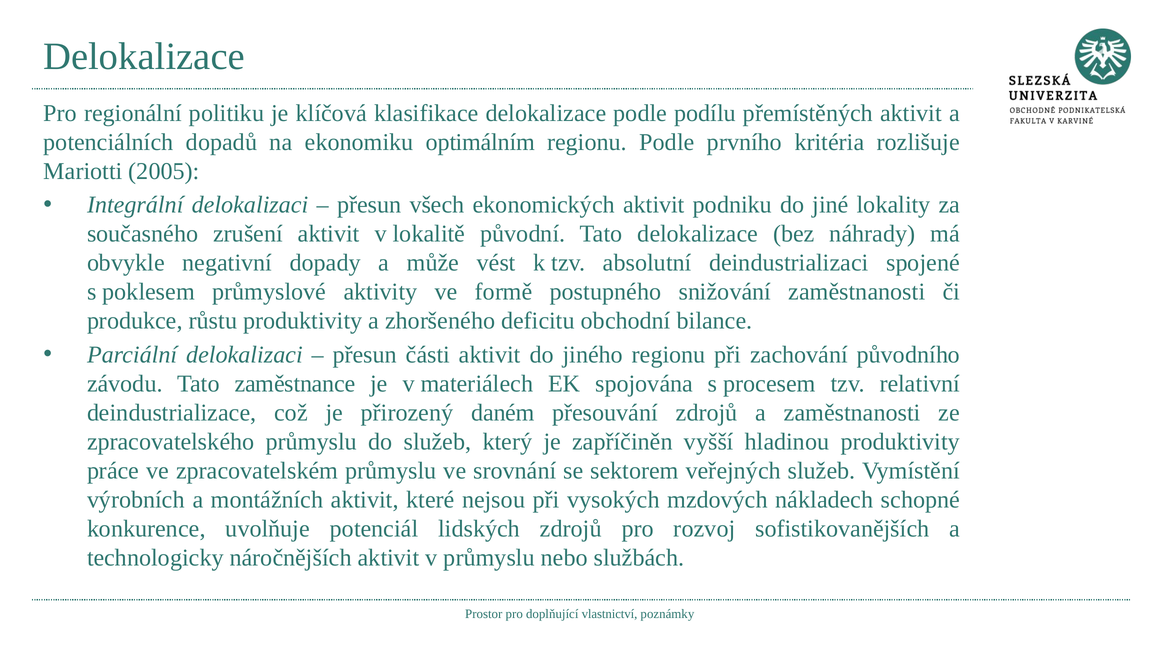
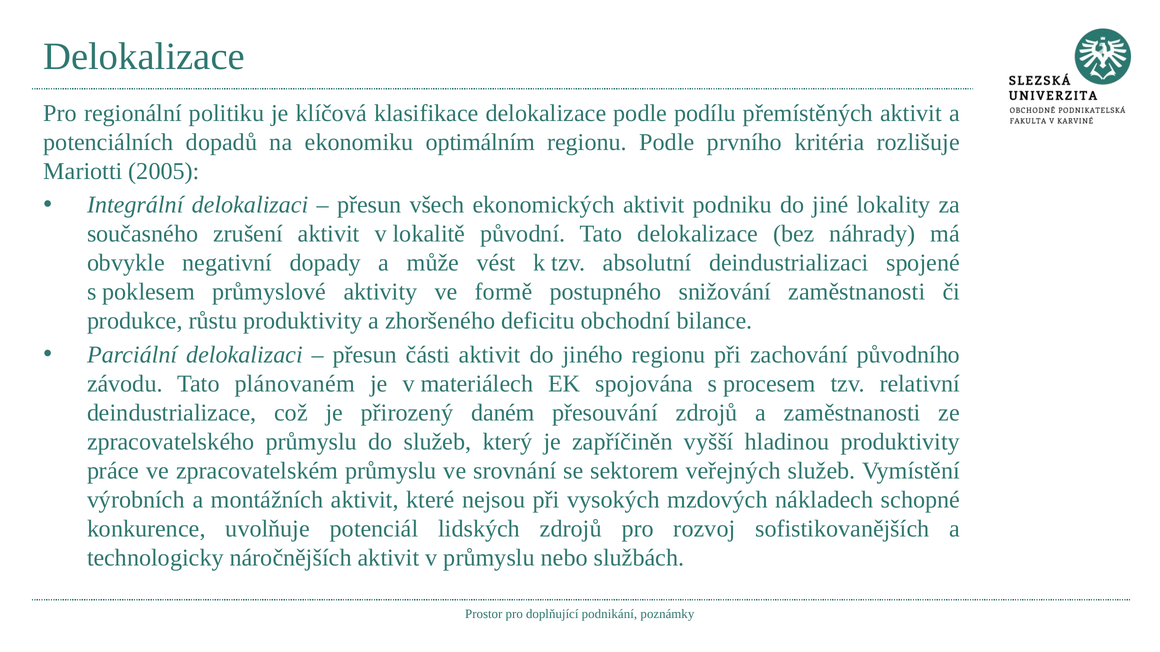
zaměstnance: zaměstnance -> plánovaném
vlastnictví: vlastnictví -> podnikání
